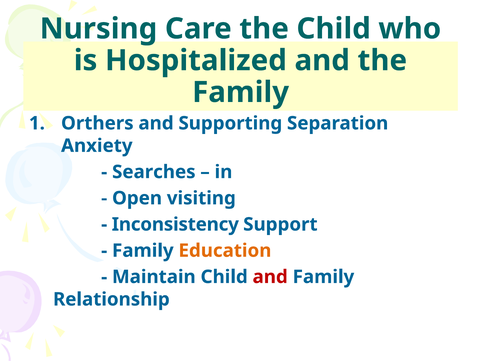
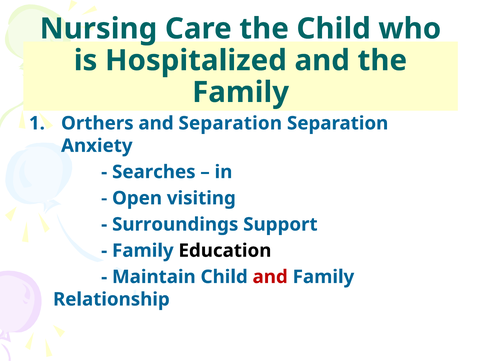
and Supporting: Supporting -> Separation
Inconsistency: Inconsistency -> Surroundings
Education colour: orange -> black
